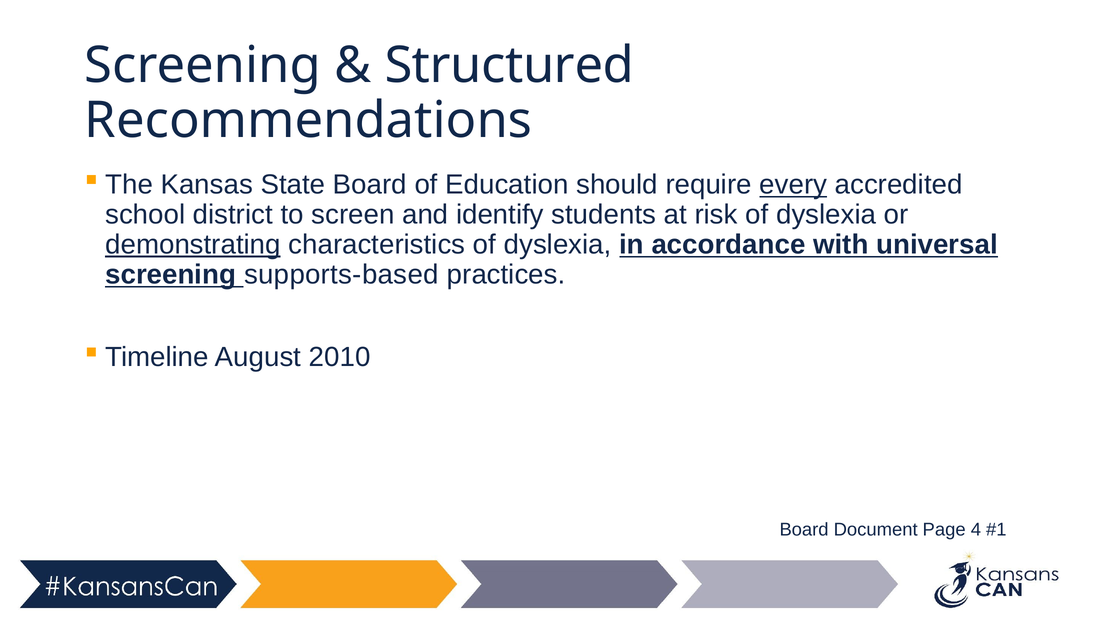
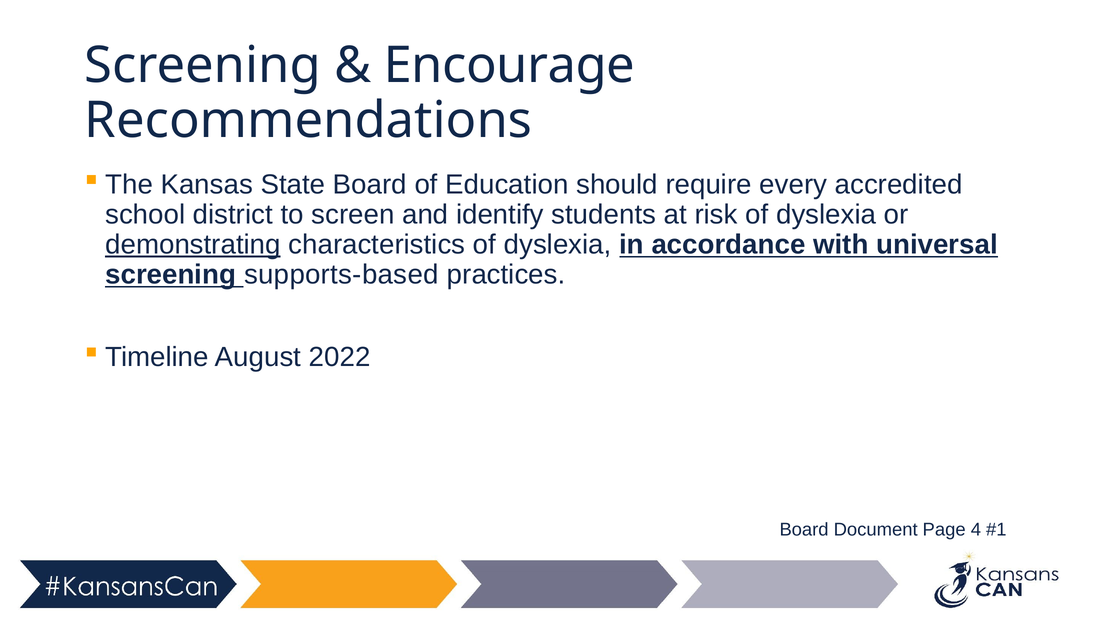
Structured: Structured -> Encourage
every underline: present -> none
2010: 2010 -> 2022
